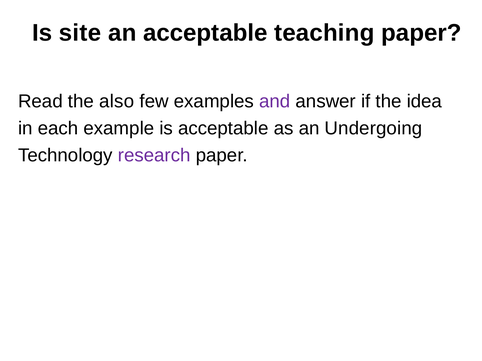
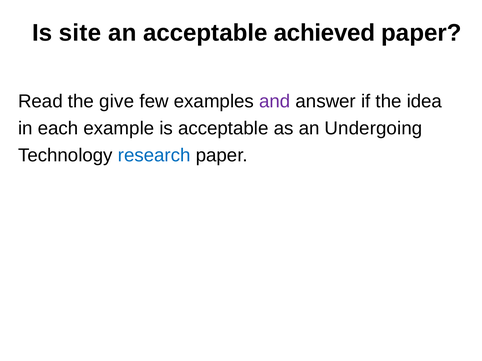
teaching: teaching -> achieved
also: also -> give
research colour: purple -> blue
